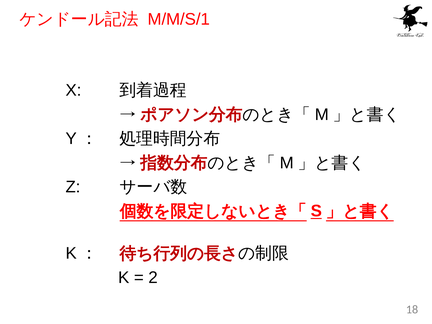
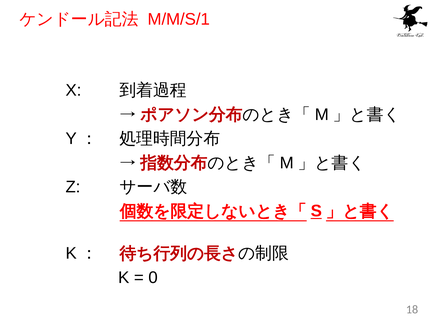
2: 2 -> 0
